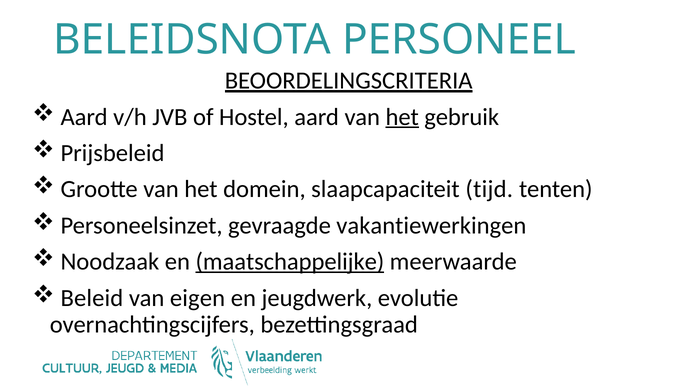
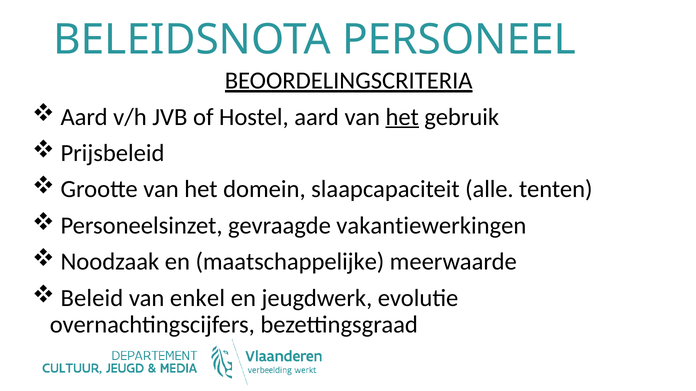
tijd: tijd -> alle
maatschappelijke underline: present -> none
eigen: eigen -> enkel
